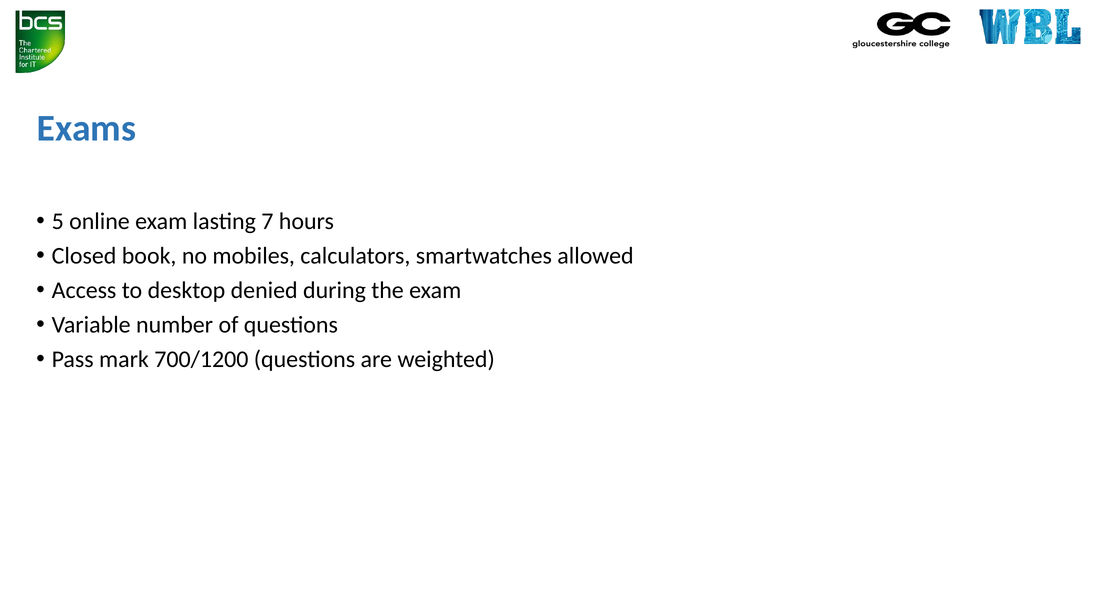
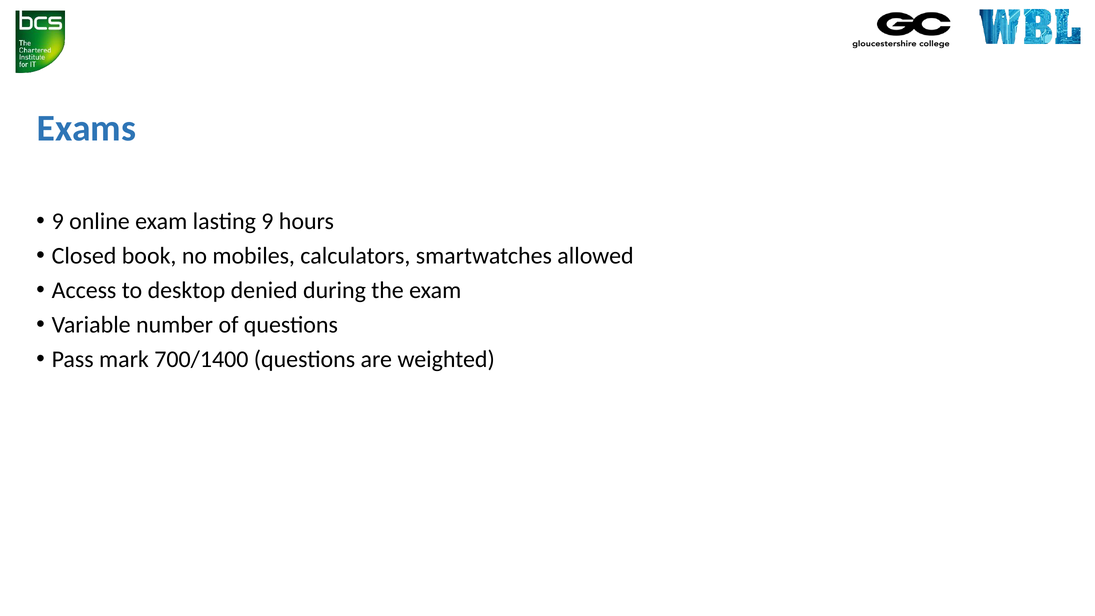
5 at (58, 221): 5 -> 9
lasting 7: 7 -> 9
700/1200: 700/1200 -> 700/1400
